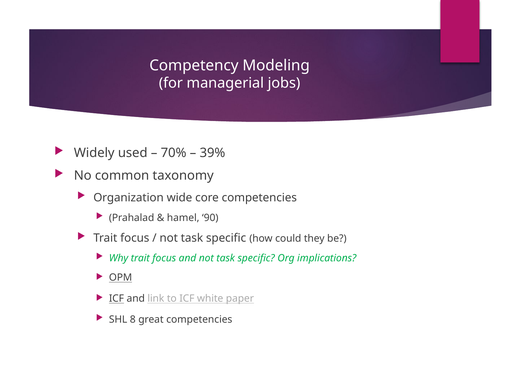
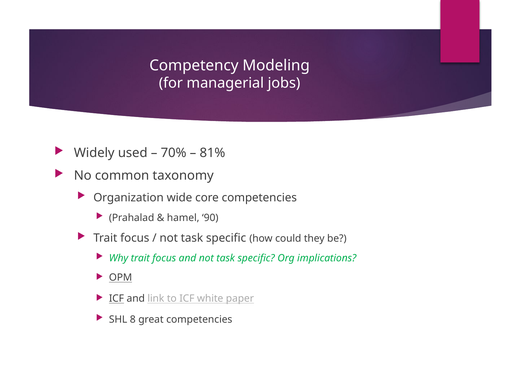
39%: 39% -> 81%
